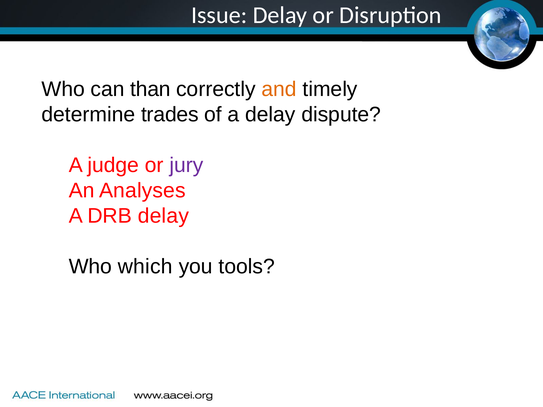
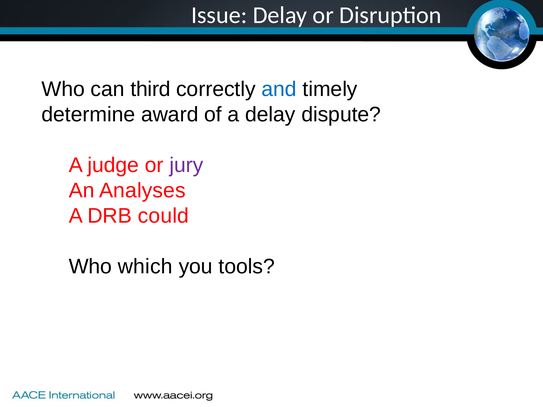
than: than -> third
and colour: orange -> blue
trades: trades -> award
DRB delay: delay -> could
